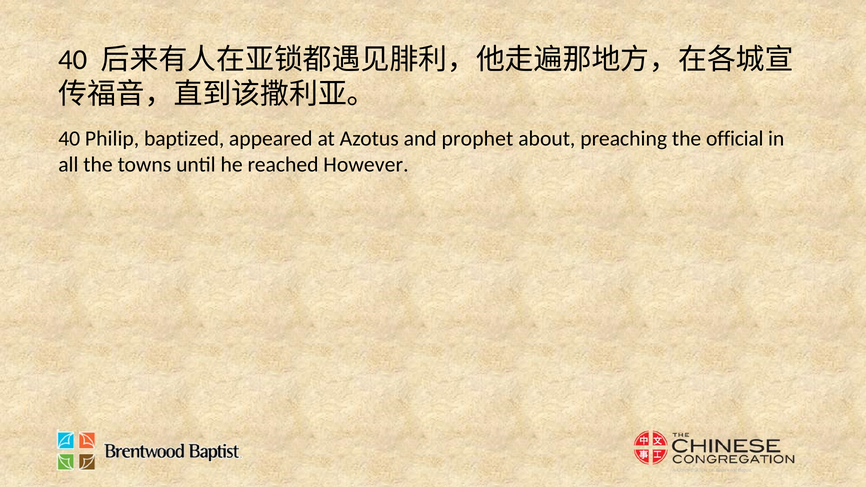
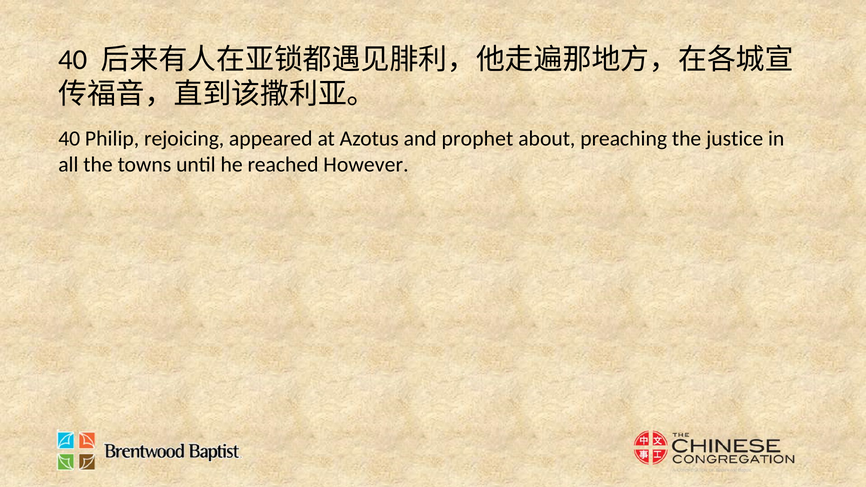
baptized: baptized -> rejoicing
official: official -> justice
